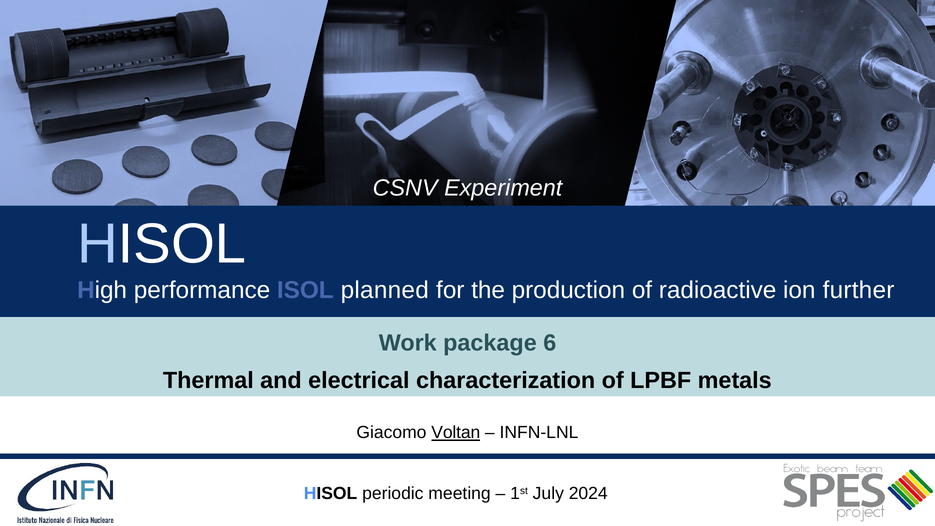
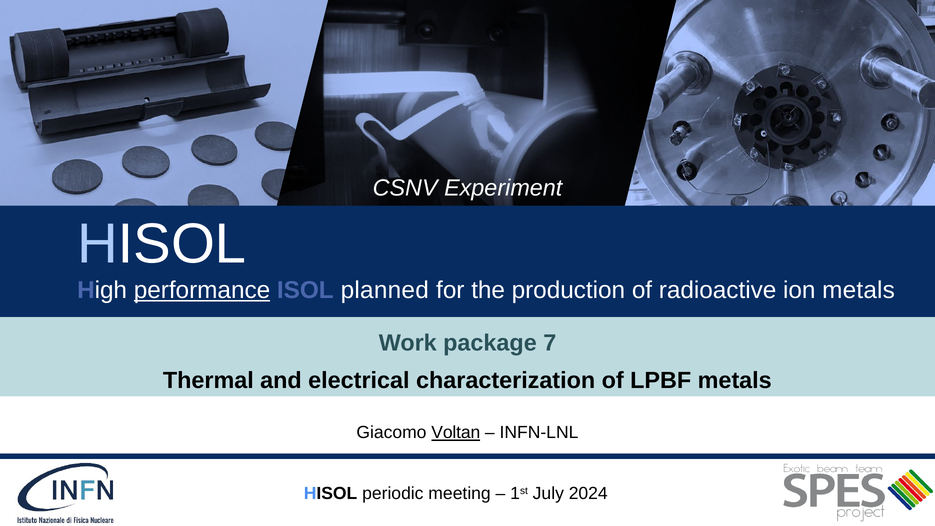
performance underline: none -> present
ion further: further -> metals
6: 6 -> 7
